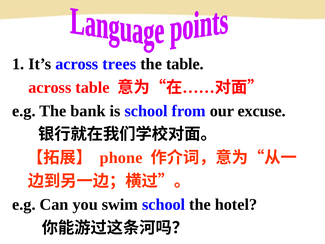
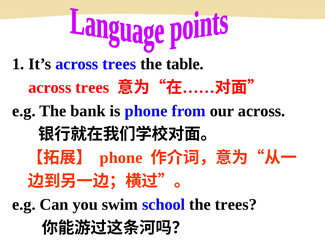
table at (92, 87): table -> trees
is school: school -> phone
our excuse: excuse -> across
the hotel: hotel -> trees
